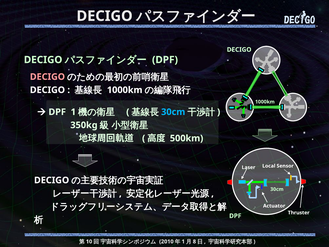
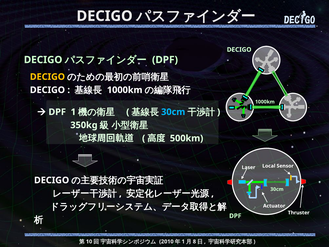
DECIGO at (47, 77) colour: pink -> yellow
